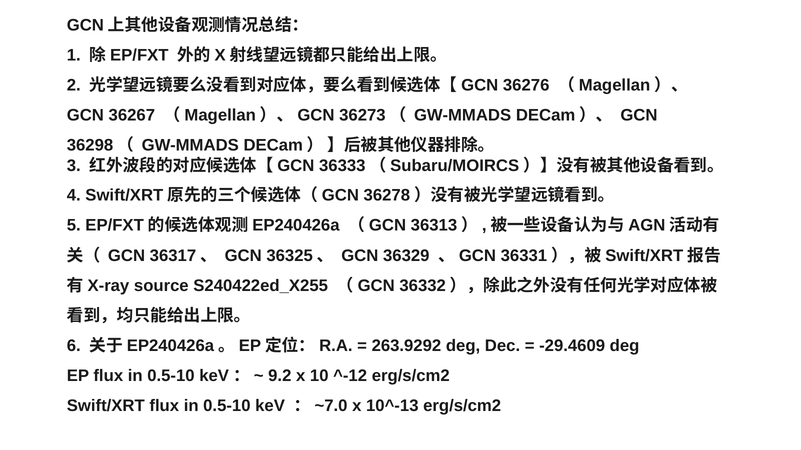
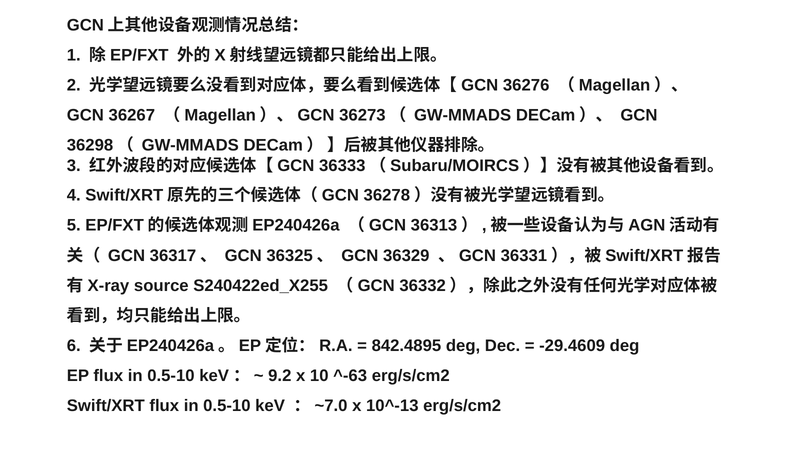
263.9292: 263.9292 -> 842.4895
^-12: ^-12 -> ^-63
